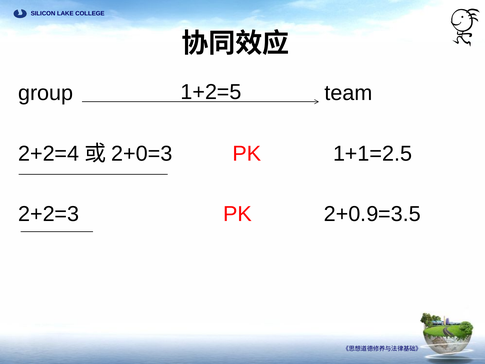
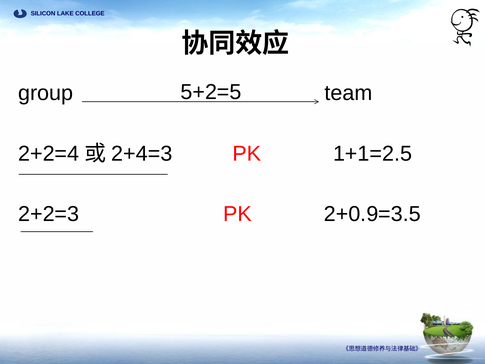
1+2=5: 1+2=5 -> 5+2=5
2+0=3: 2+0=3 -> 2+4=3
